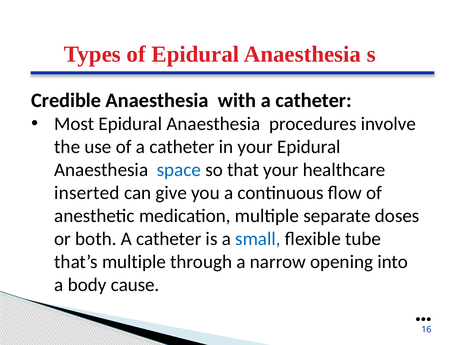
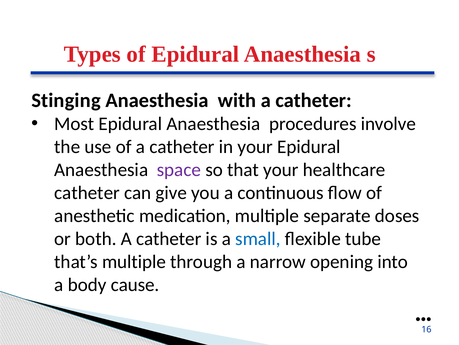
Credible: Credible -> Stinging
space colour: blue -> purple
inserted at (87, 193): inserted -> catheter
